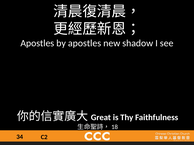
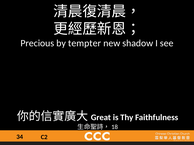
Apostles at (37, 43): Apostles -> Precious
by apostles: apostles -> tempter
